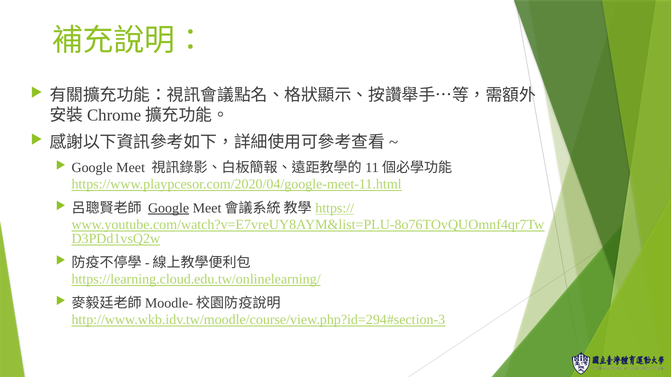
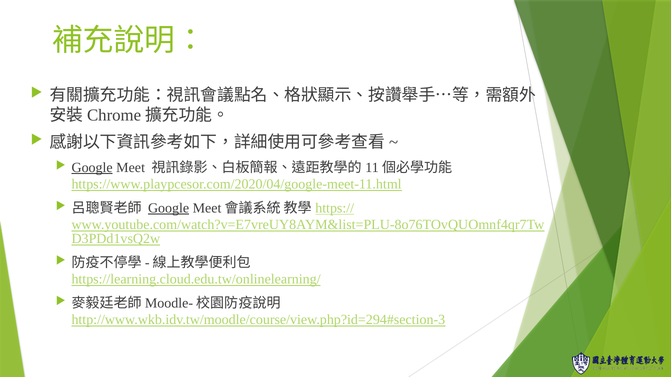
Google at (92, 168) underline: none -> present
